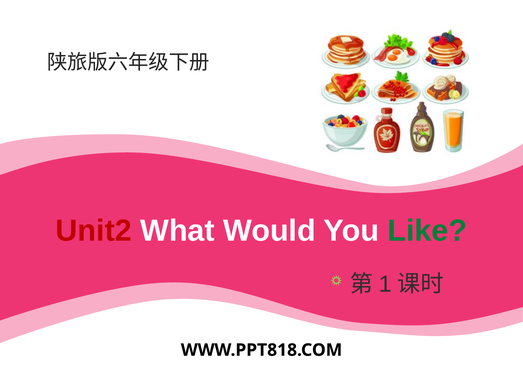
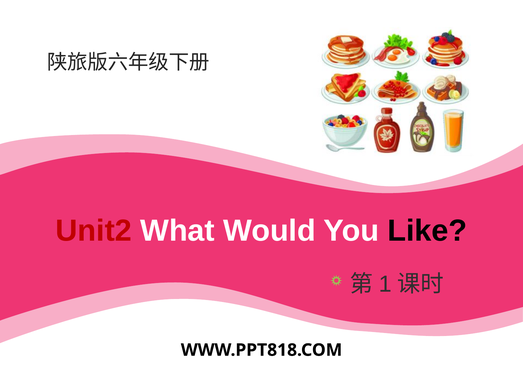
Like colour: green -> black
